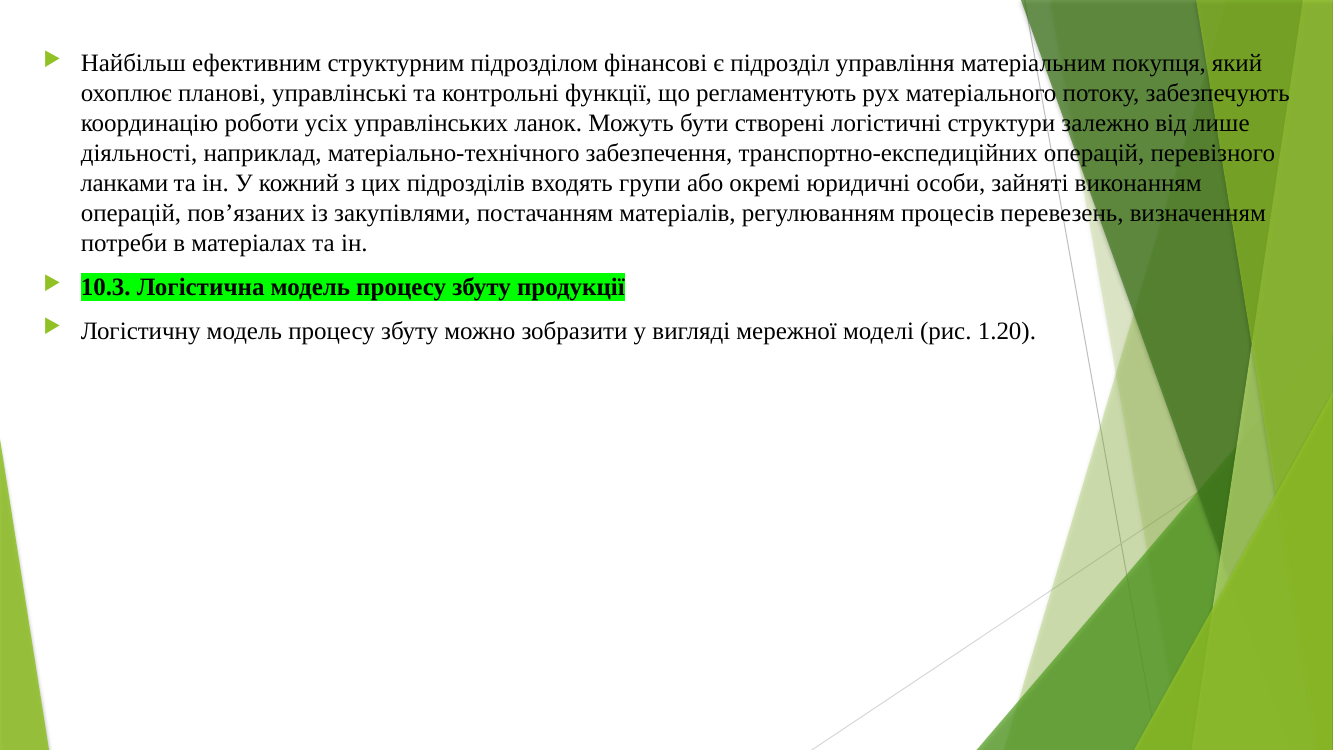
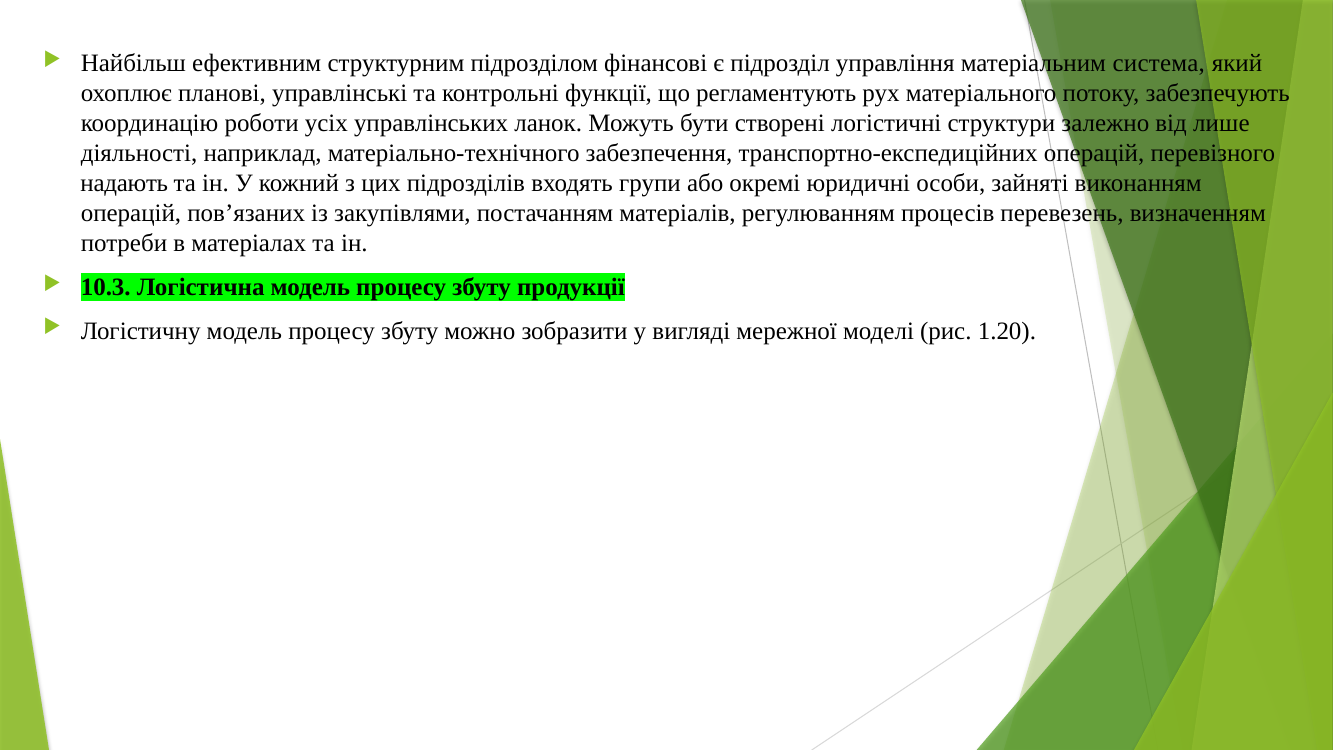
покупця: покупця -> система
ланками: ланками -> надають
